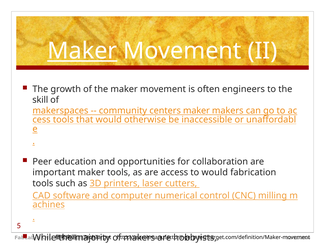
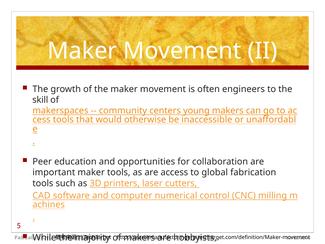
Maker at (82, 51) underline: present -> none
centers maker: maker -> young
to would: would -> global
